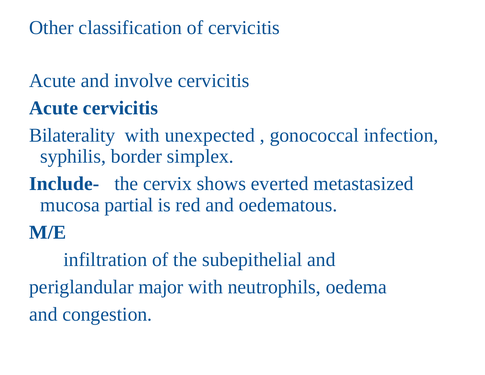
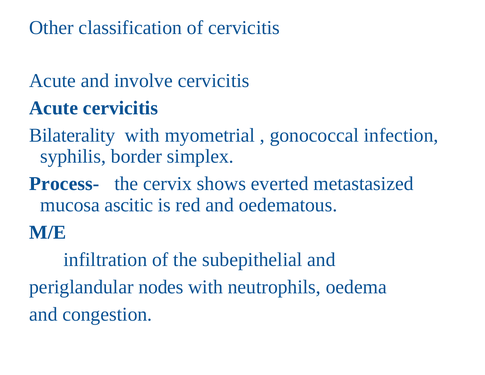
unexpected: unexpected -> myometrial
Include-: Include- -> Process-
partial: partial -> ascitic
major: major -> nodes
